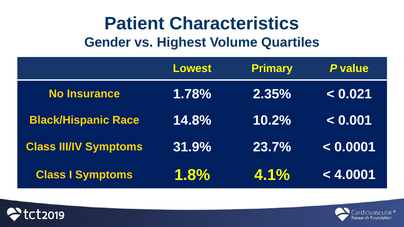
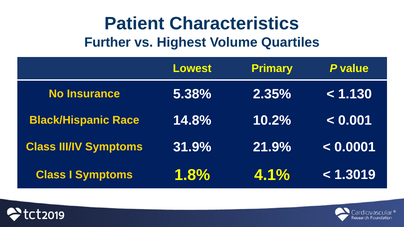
Gender: Gender -> Further
1.78%: 1.78% -> 5.38%
0.021: 0.021 -> 1.130
23.7%: 23.7% -> 21.9%
4.0001: 4.0001 -> 1.3019
